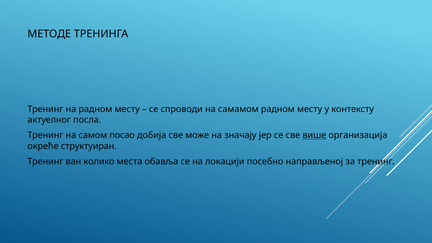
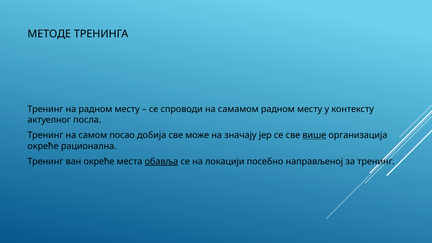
структуиран: структуиран -> рационална
ван колико: колико -> окреће
обавља underline: none -> present
